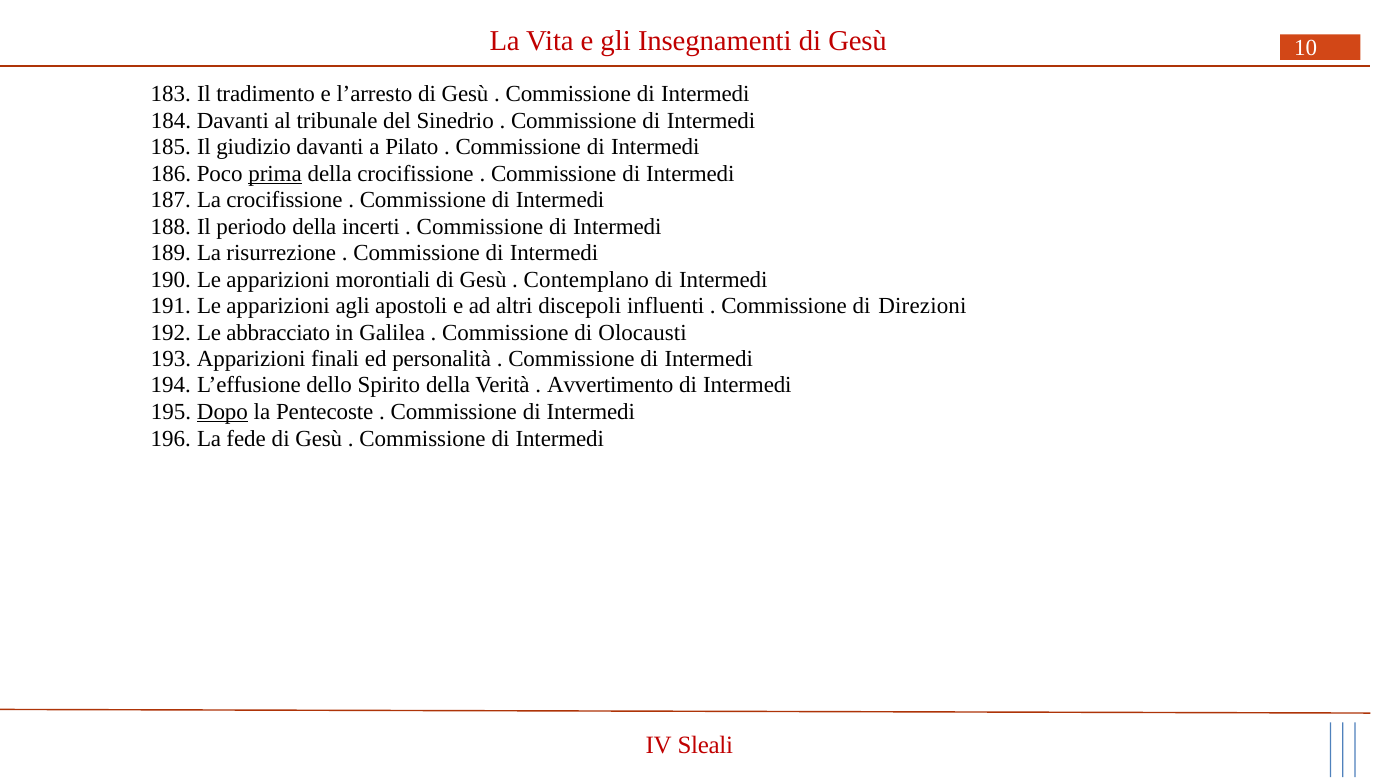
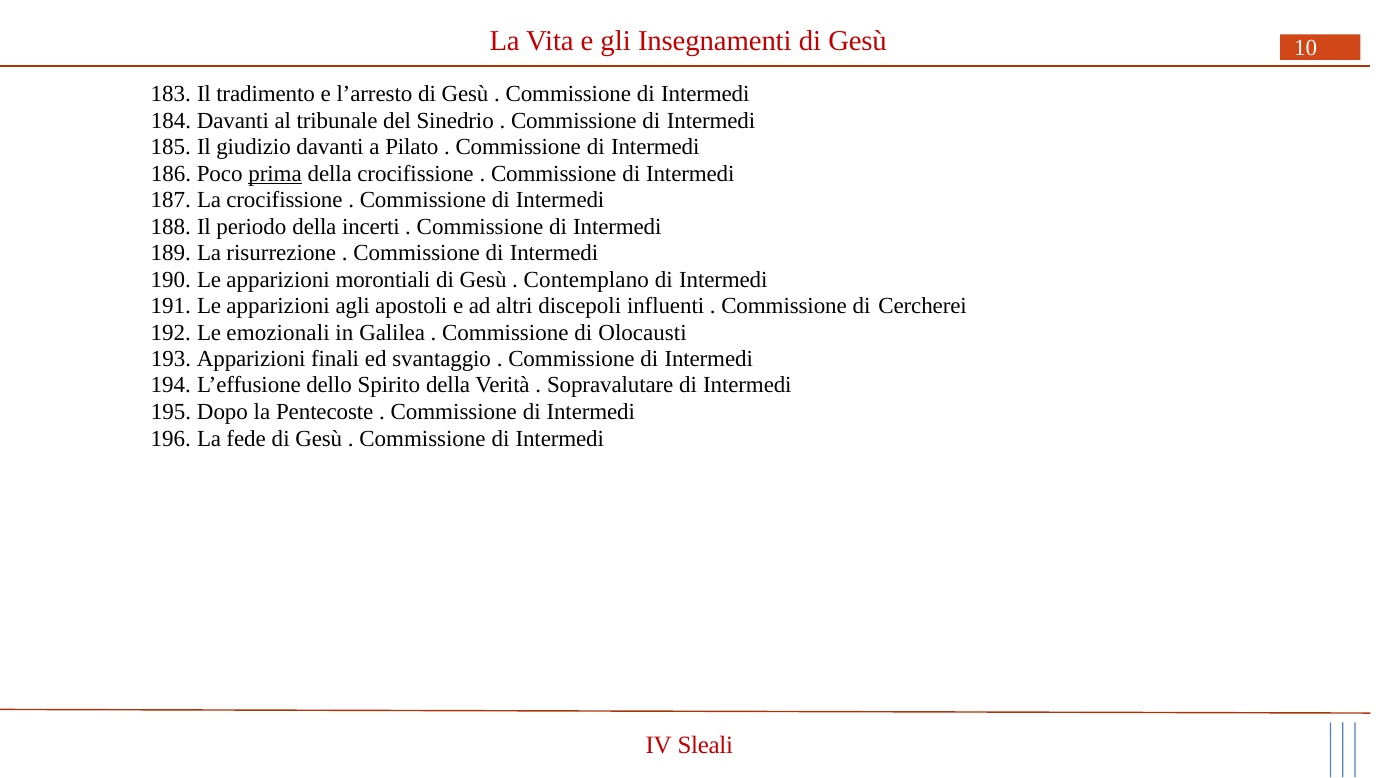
Direzioni: Direzioni -> Cercherei
abbracciato: abbracciato -> emozionali
personalità: personalità -> svantaggio
Avvertimento: Avvertimento -> Sopravalutare
Dopo underline: present -> none
